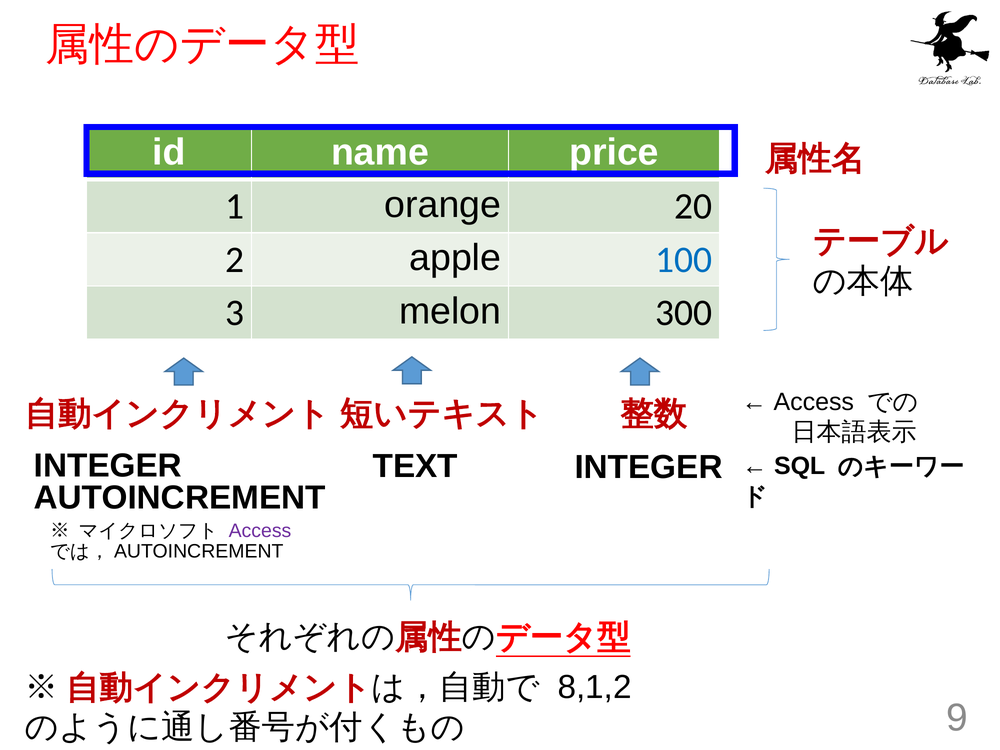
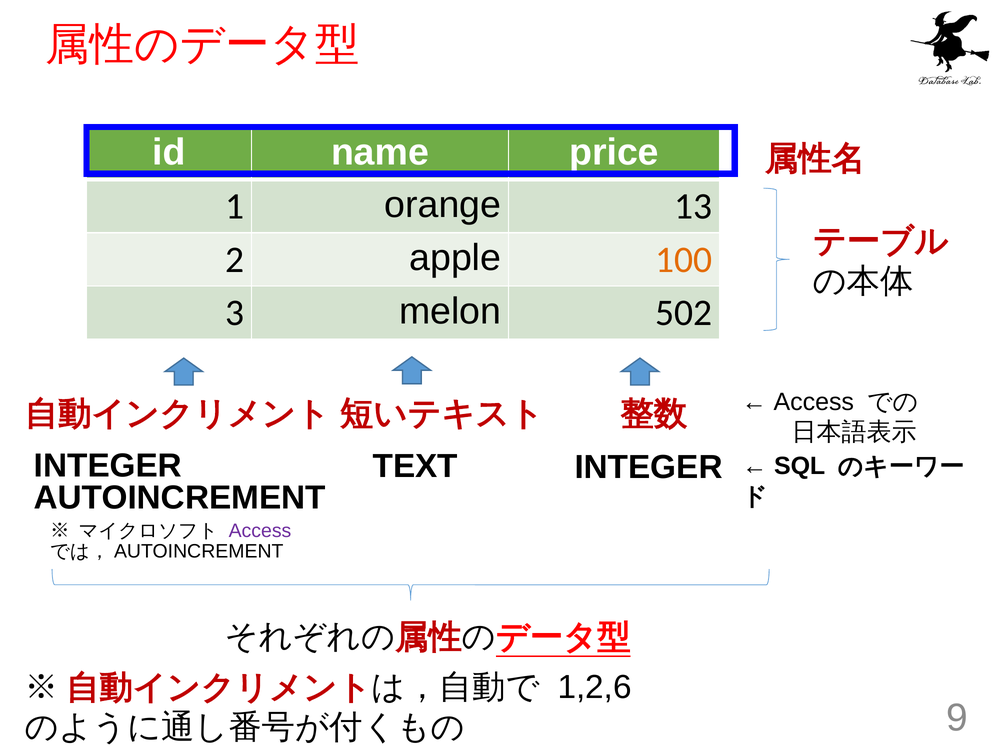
20: 20 -> 13
100 colour: blue -> orange
300: 300 -> 502
8,1,2: 8,1,2 -> 1,2,6
